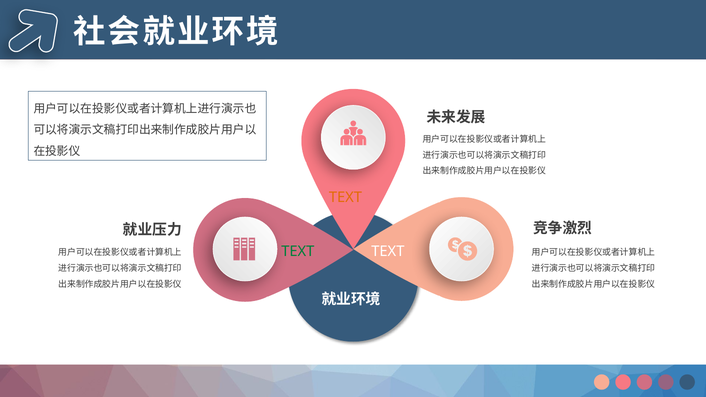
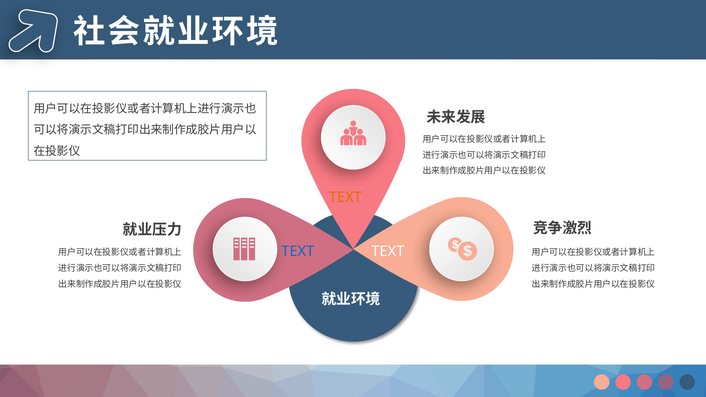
TEXT at (298, 252) colour: green -> blue
